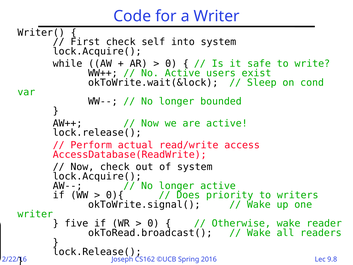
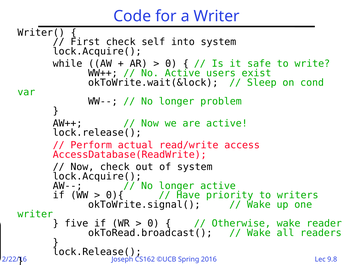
bounded: bounded -> problem
Does: Does -> Have
